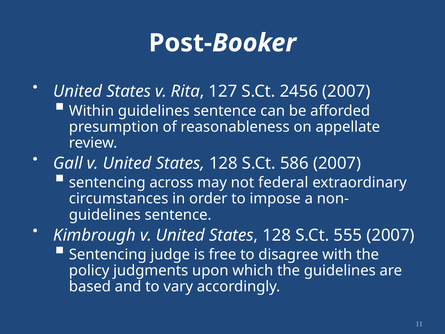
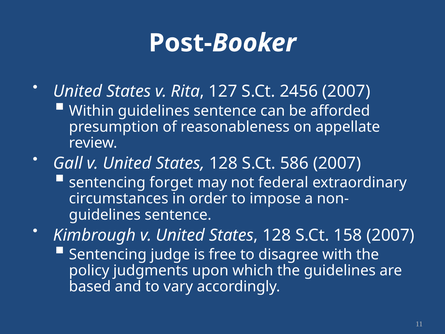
across: across -> forget
555: 555 -> 158
